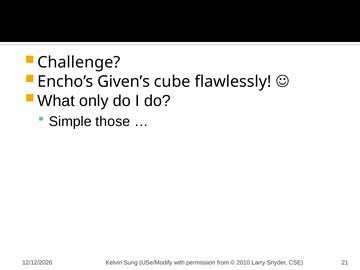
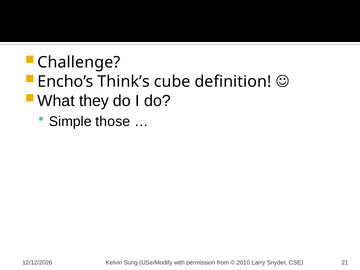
Given’s: Given’s -> Think’s
flawlessly: flawlessly -> definition
only: only -> they
